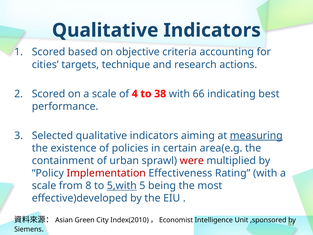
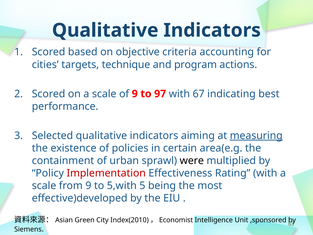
research: research -> program
of 4: 4 -> 9
38: 38 -> 97
66: 66 -> 67
were colour: red -> black
from 8: 8 -> 9
5,with underline: present -> none
